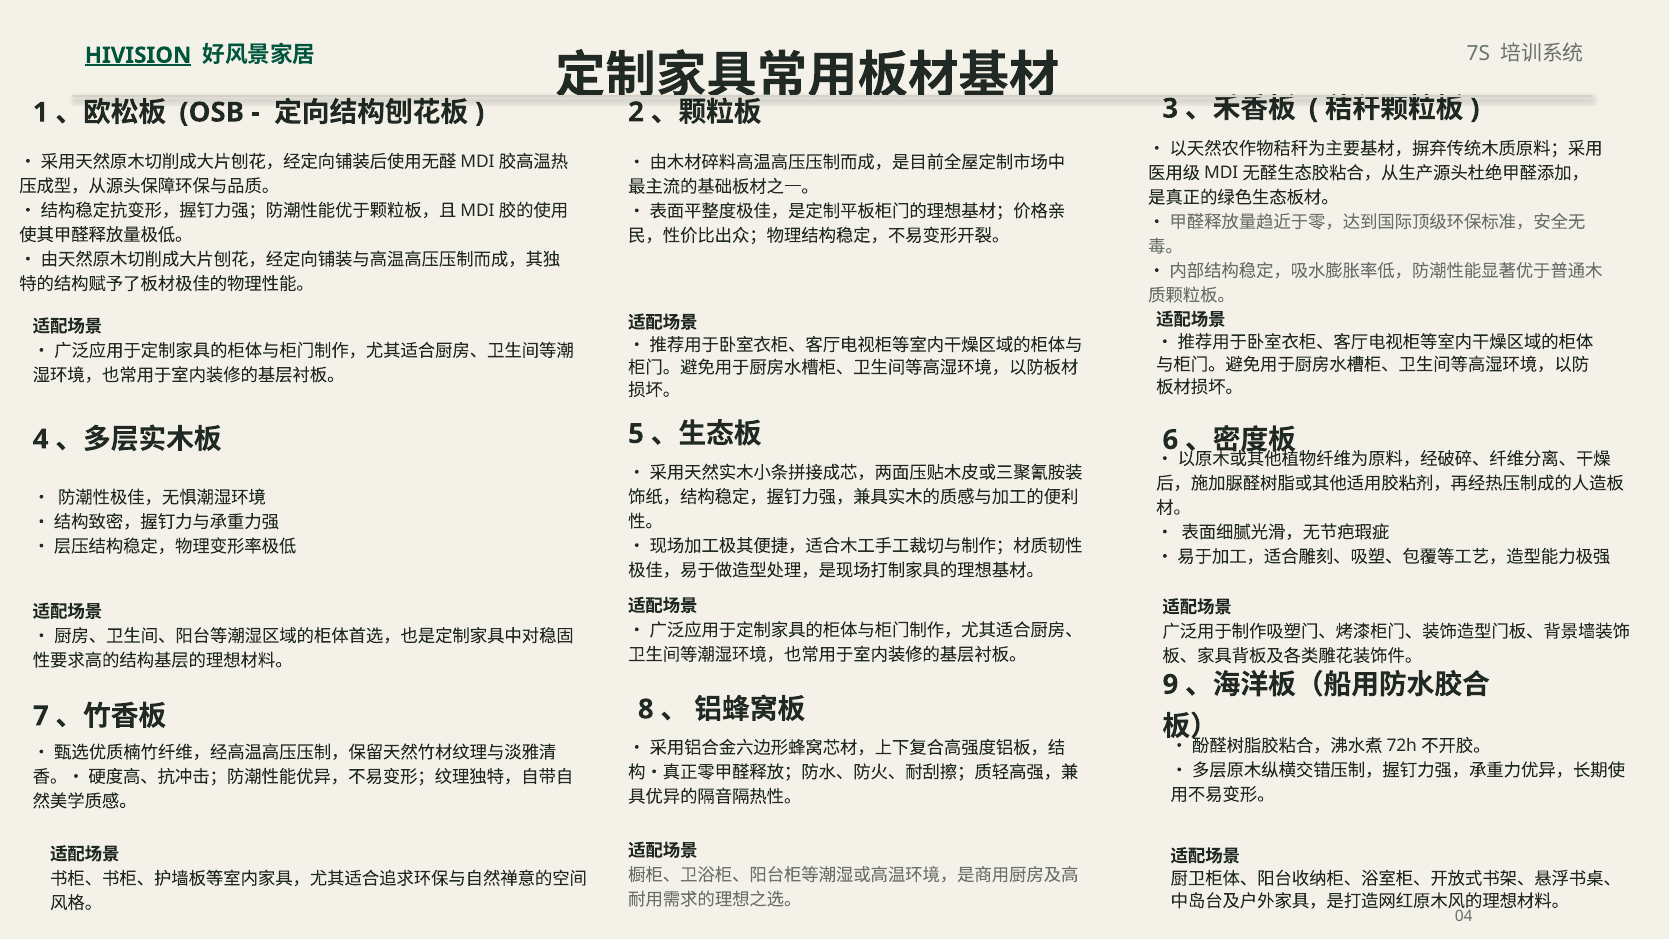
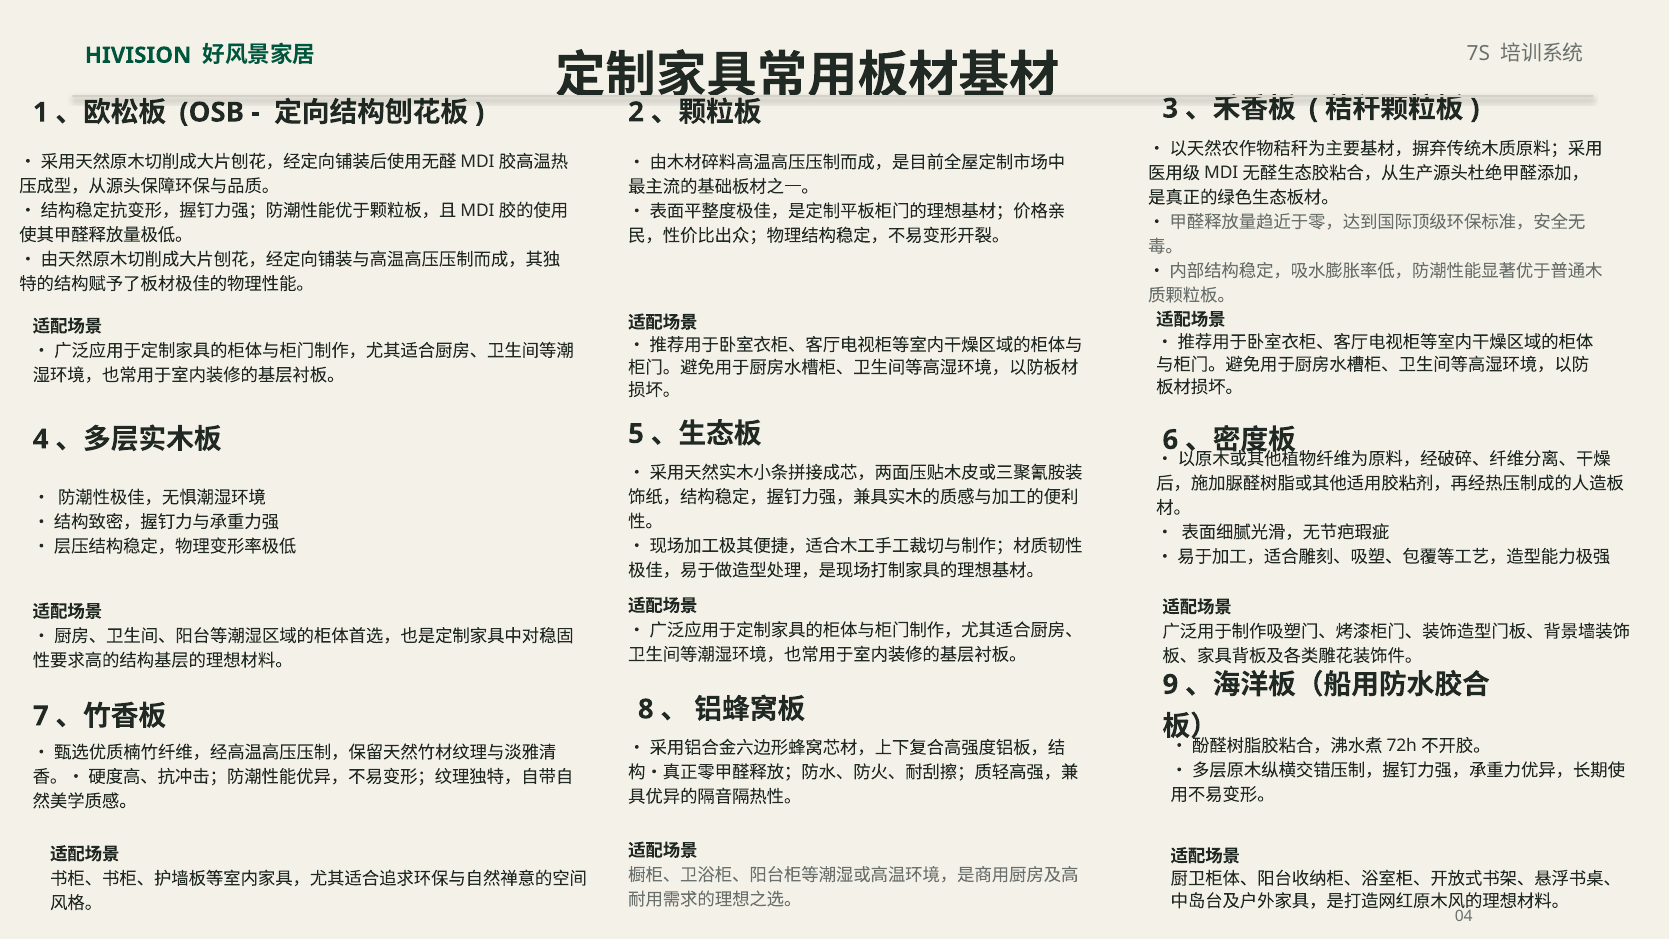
HIVISION underline: present -> none
